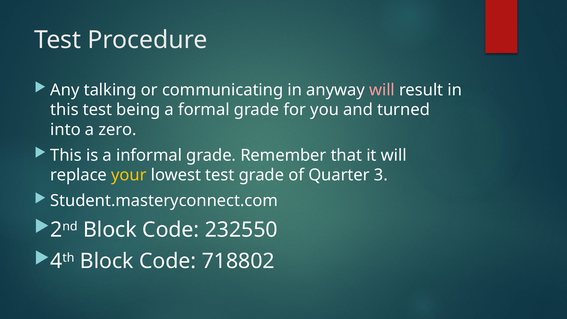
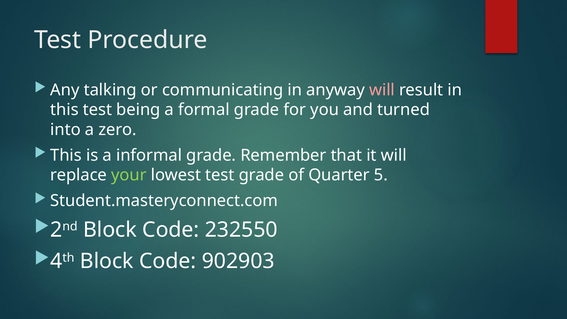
your colour: yellow -> light green
3: 3 -> 5
718802: 718802 -> 902903
